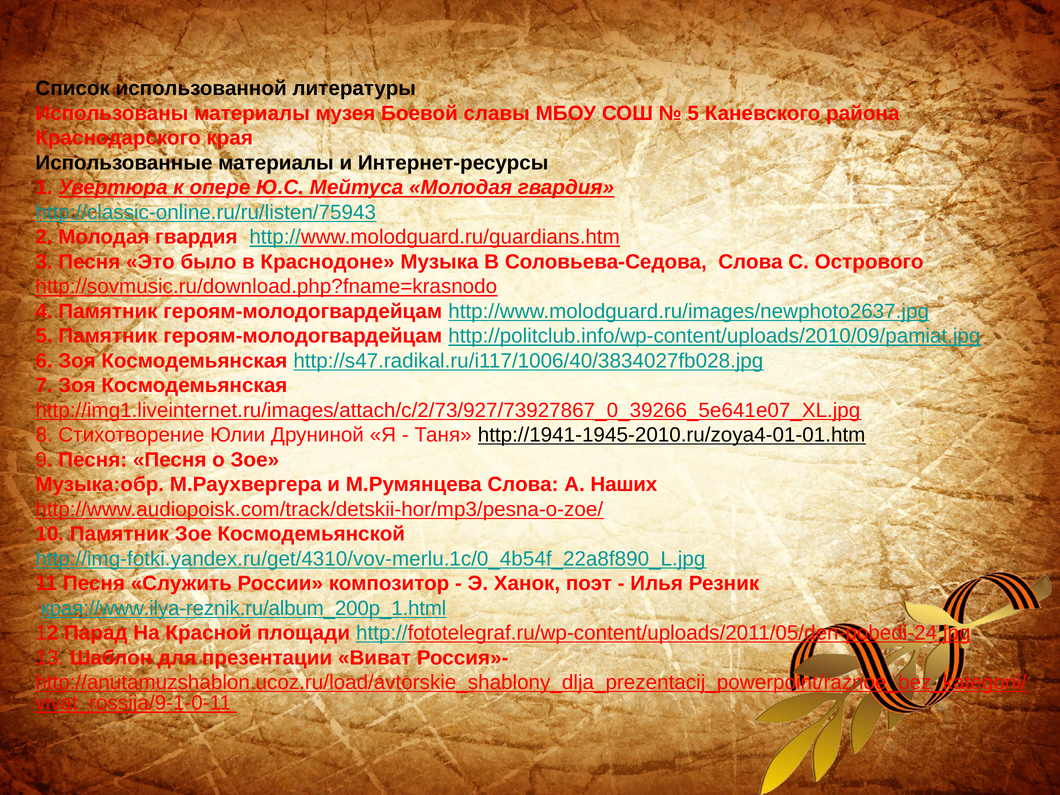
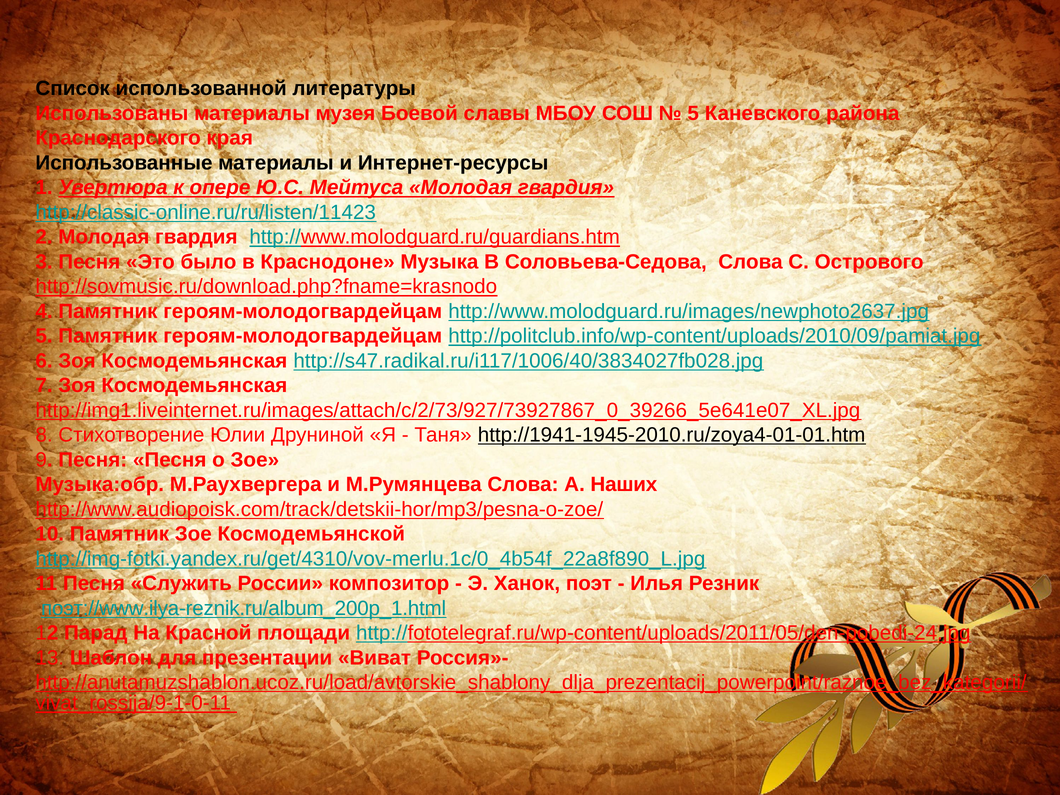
http://classic-online.ru/ru/listen/75943: http://classic-online.ru/ru/listen/75943 -> http://classic-online.ru/ru/listen/11423
края://www.ilya-reznik.ru/album_200p_1.html: края://www.ilya-reznik.ru/album_200p_1.html -> поэт://www.ilya-reznik.ru/album_200p_1.html
